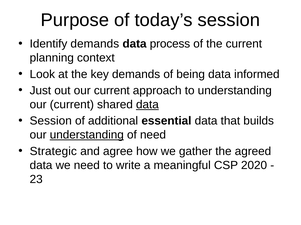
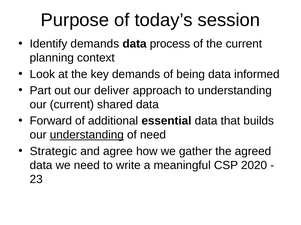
Just: Just -> Part
out our current: current -> deliver
data at (147, 105) underline: present -> none
Session at (51, 121): Session -> Forward
